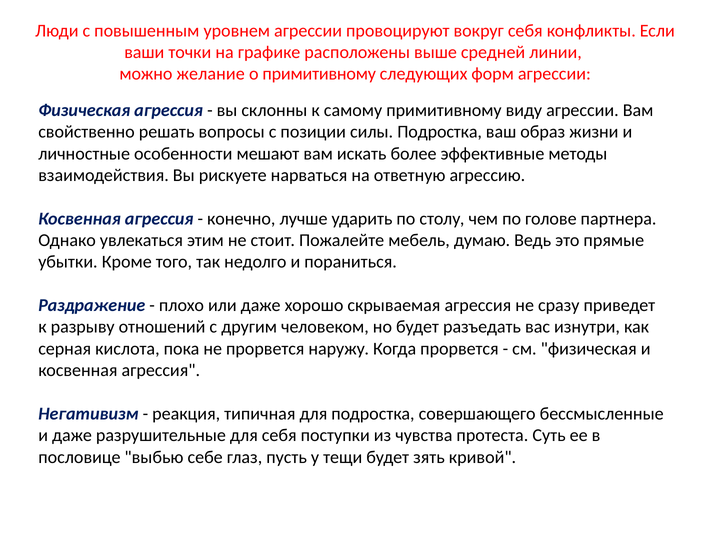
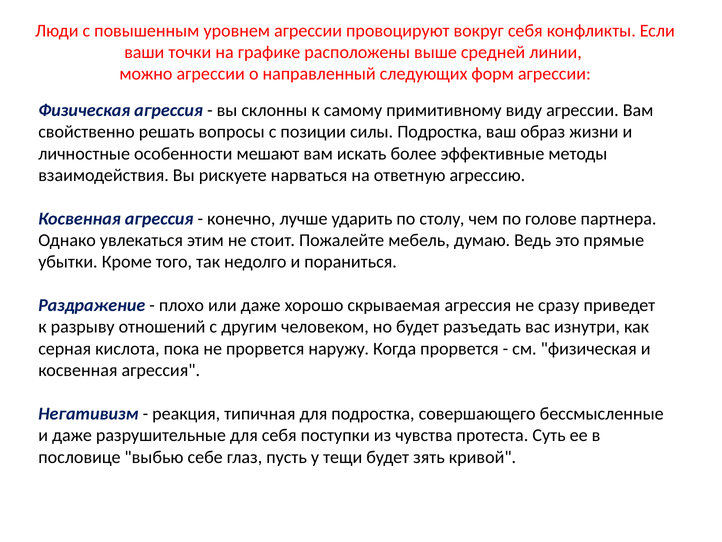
можно желание: желание -> агрессии
о примитивному: примитивному -> направленный
